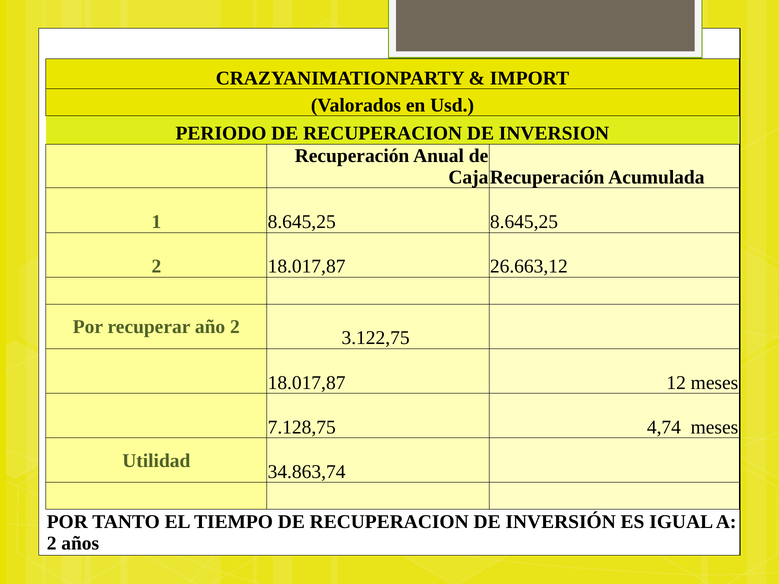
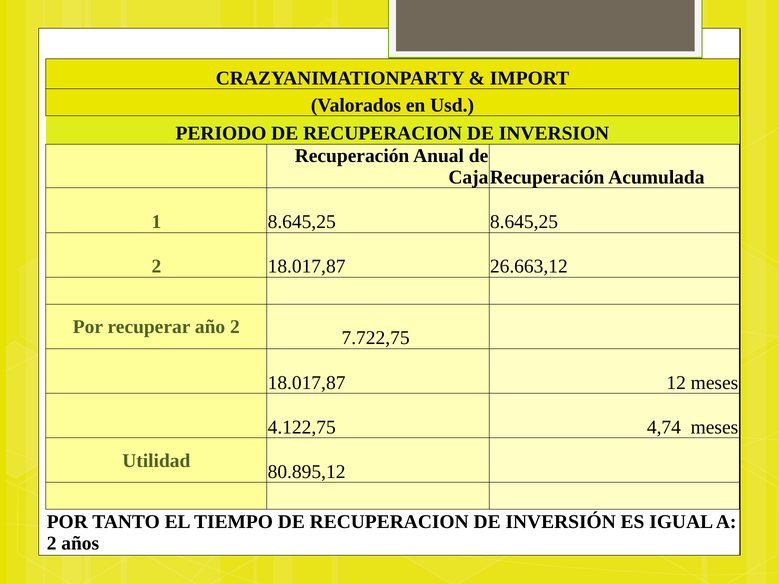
3.122,75: 3.122,75 -> 7.722,75
7.128,75: 7.128,75 -> 4.122,75
34.863,74: 34.863,74 -> 80.895,12
